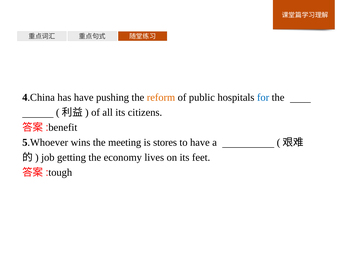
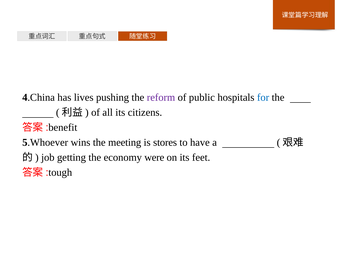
has have: have -> lives
reform colour: orange -> purple
lives: lives -> were
